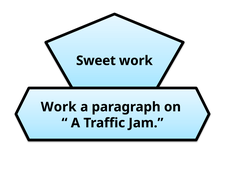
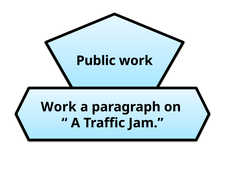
Sweet: Sweet -> Public
